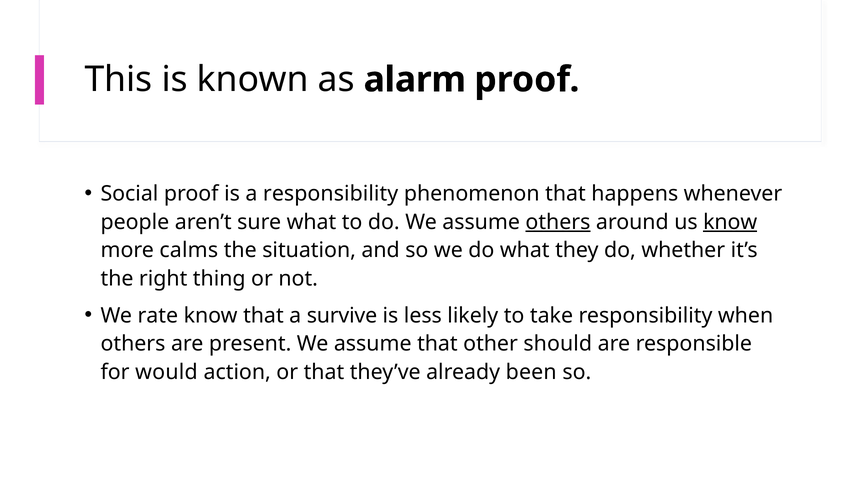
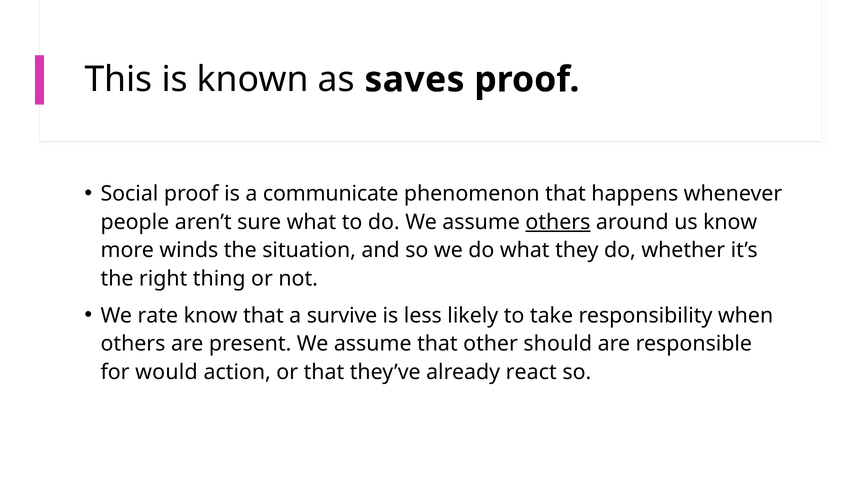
alarm: alarm -> saves
a responsibility: responsibility -> communicate
know at (730, 222) underline: present -> none
calms: calms -> winds
been: been -> react
